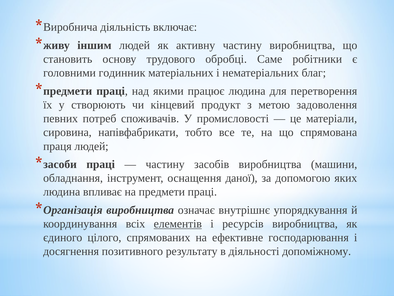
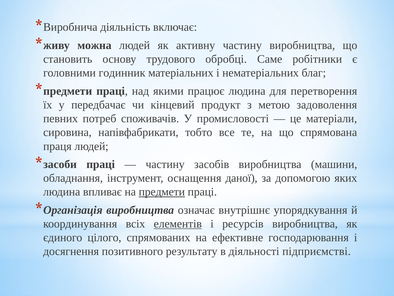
іншим: іншим -> можна
створюють: створюють -> передбачає
предмети underline: none -> present
допоміжному: допоміжному -> підприємстві
